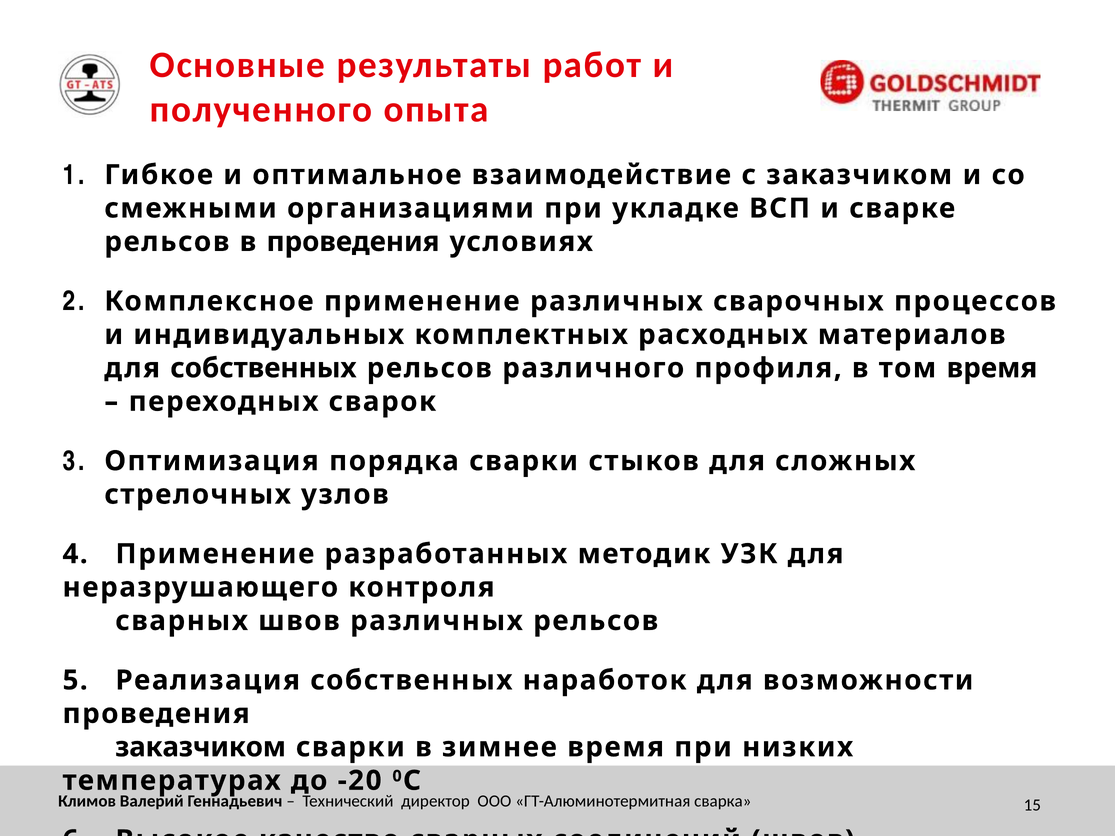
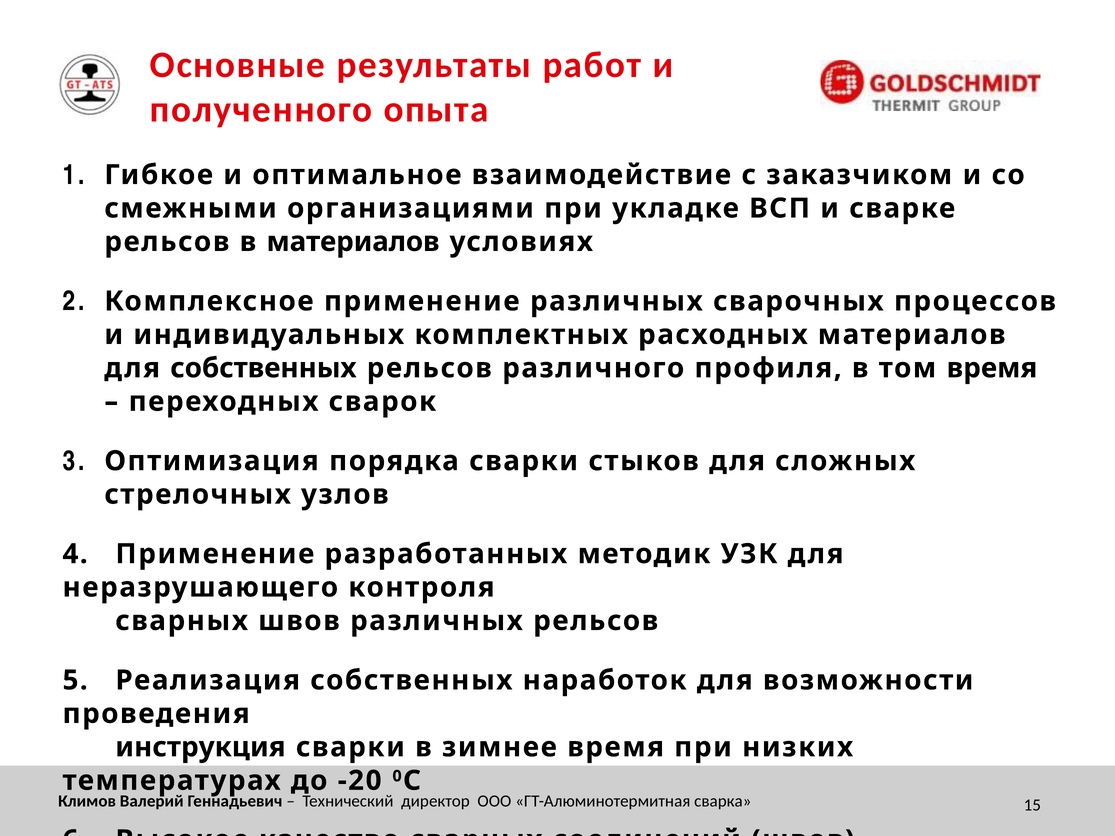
в проведения: проведения -> материалов
заказчиком at (201, 747): заказчиком -> инструкция
